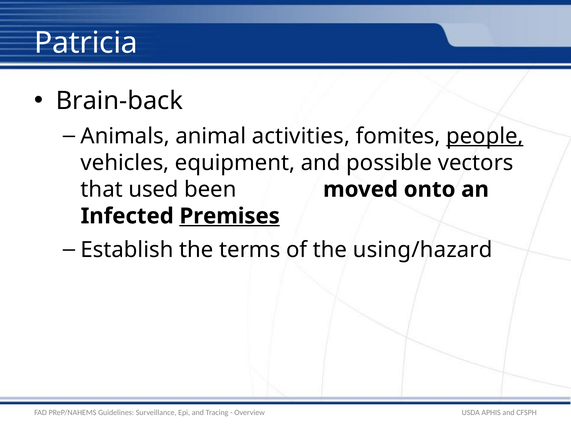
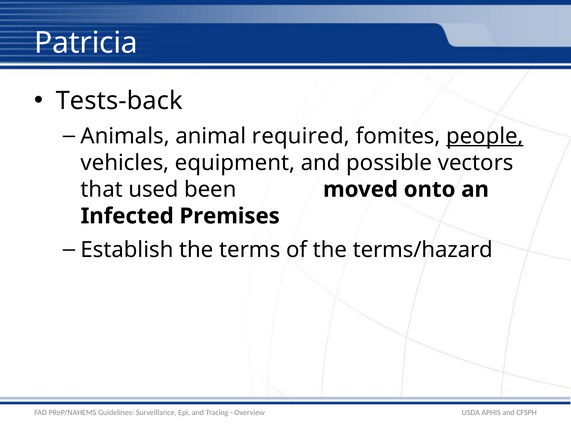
Brain-back: Brain-back -> Tests-back
activities: activities -> required
Premises underline: present -> none
using/hazard: using/hazard -> terms/hazard
